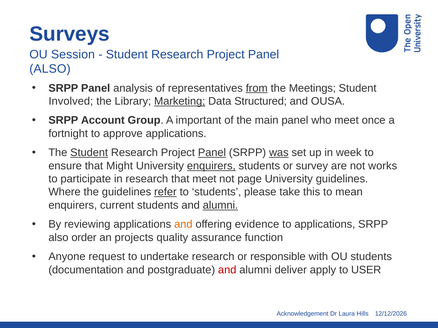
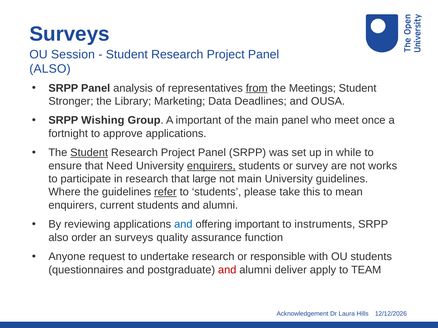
Involved: Involved -> Stronger
Marketing underline: present -> none
Structured: Structured -> Deadlines
Account: Account -> Wishing
Panel at (212, 153) underline: present -> none
was underline: present -> none
week: week -> while
Might: Might -> Need
that meet: meet -> large
not page: page -> main
alumni at (220, 205) underline: present -> none
and at (183, 225) colour: orange -> blue
offering evidence: evidence -> important
to applications: applications -> instruments
an projects: projects -> surveys
documentation: documentation -> questionnaires
USER: USER -> TEAM
